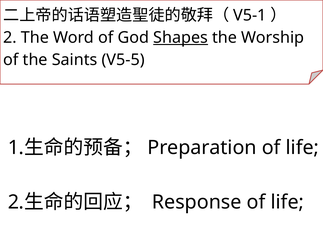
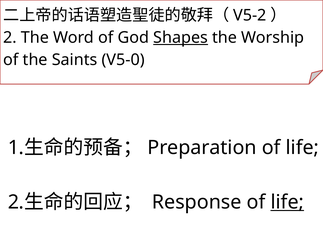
V5-1: V5-1 -> V5-2
V5-5: V5-5 -> V5-0
life at (287, 202) underline: none -> present
